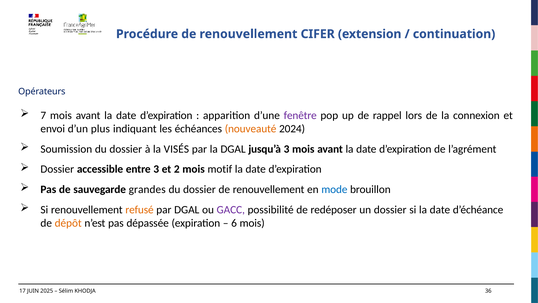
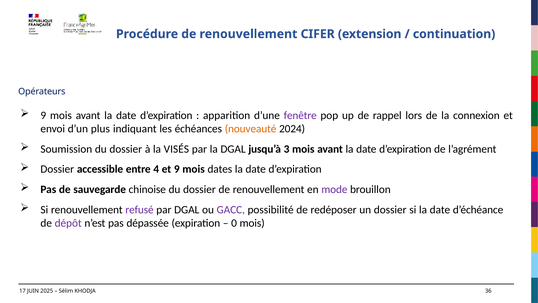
7 at (43, 115): 7 -> 9
entre 3: 3 -> 4
et 2: 2 -> 9
motif: motif -> dates
grandes: grandes -> chinoise
mode colour: blue -> purple
refusé colour: orange -> purple
dépôt colour: orange -> purple
6: 6 -> 0
